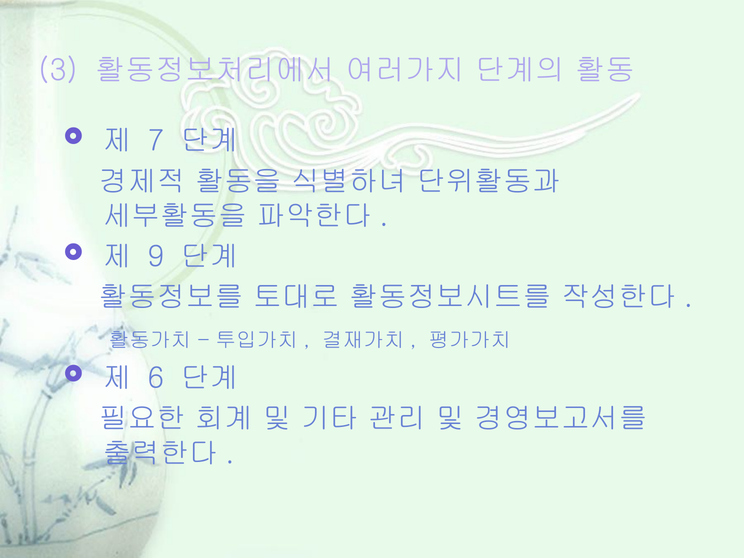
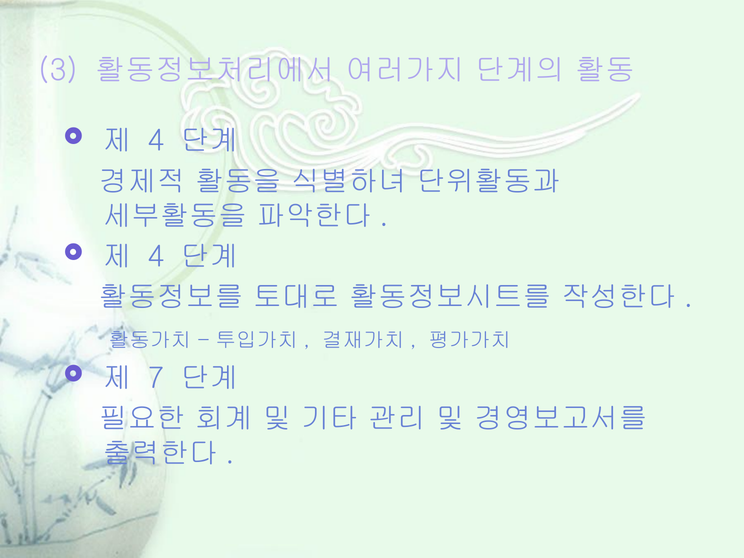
7 at (156, 141): 7 -> 4
9 at (156, 257): 9 -> 4
6: 6 -> 7
